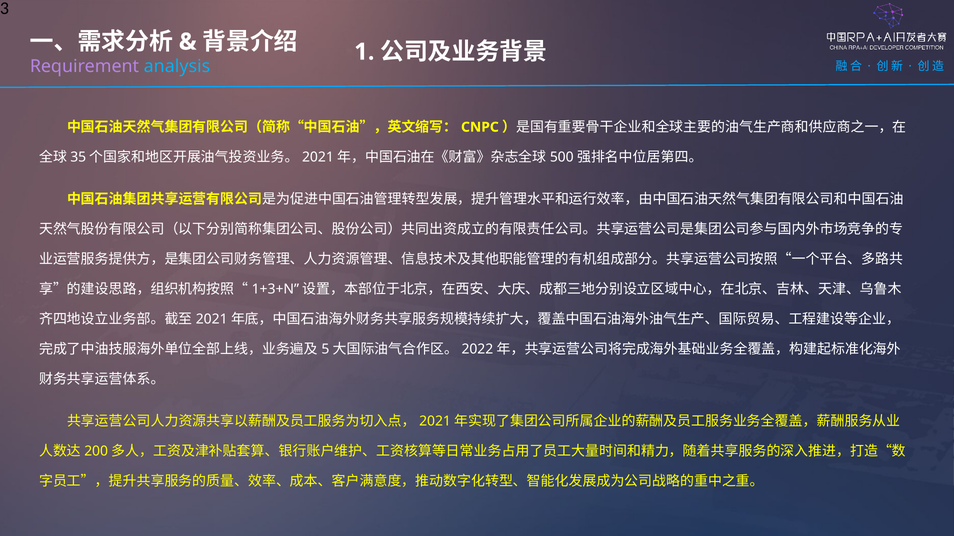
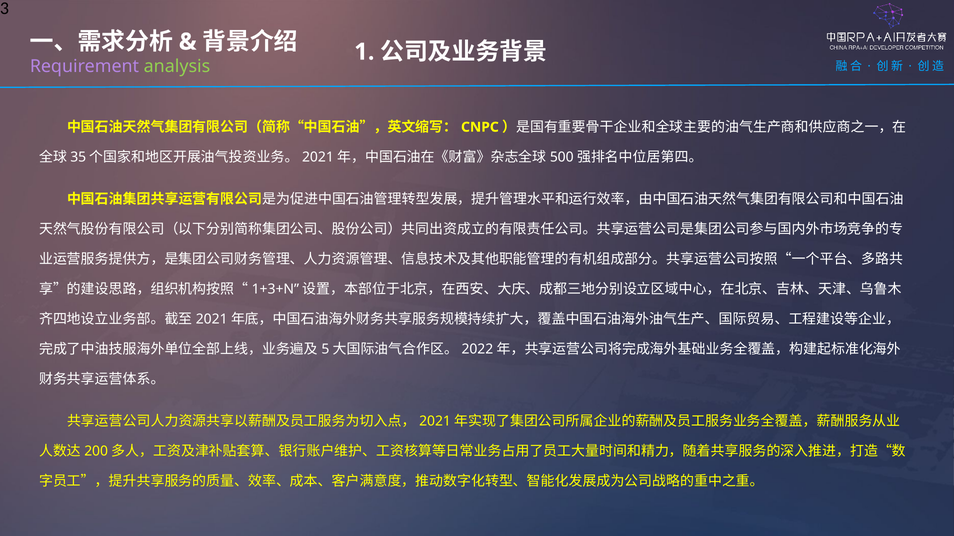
analysis colour: light blue -> light green
